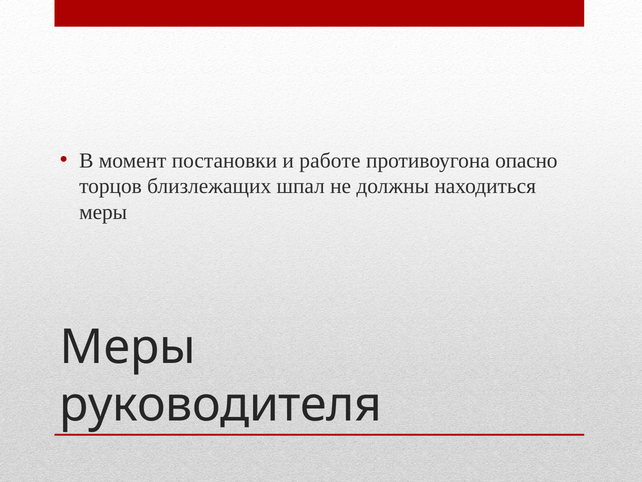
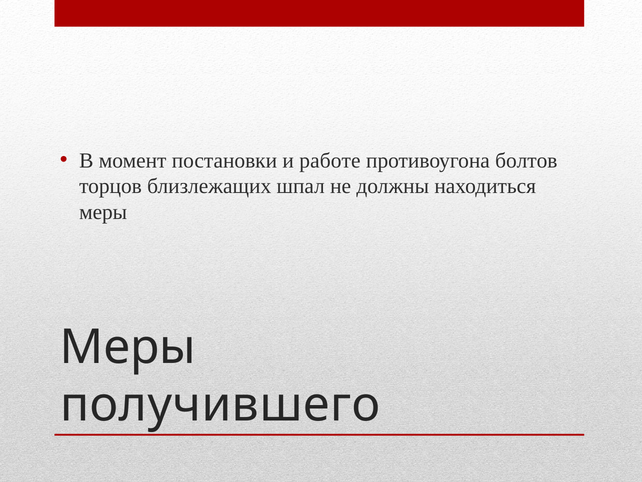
опасно: опасно -> болтов
руководителя: руководителя -> получившего
